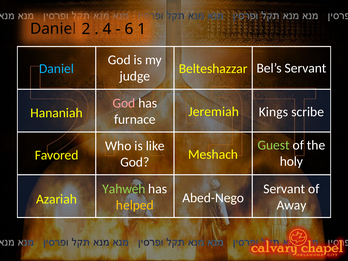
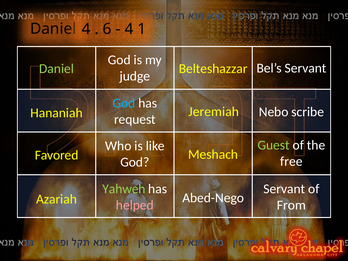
2 at (86, 29): 2 -> 4
4: 4 -> 6
6 at (129, 29): 6 -> 4
Daniel at (57, 69) colour: light blue -> light green
God at (124, 103) colour: pink -> light blue
Kings: Kings -> Nebo
furnace: furnace -> request
holy: holy -> free
helped colour: yellow -> pink
Away: Away -> From
